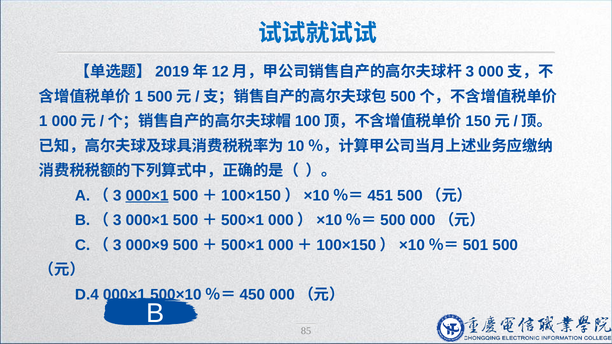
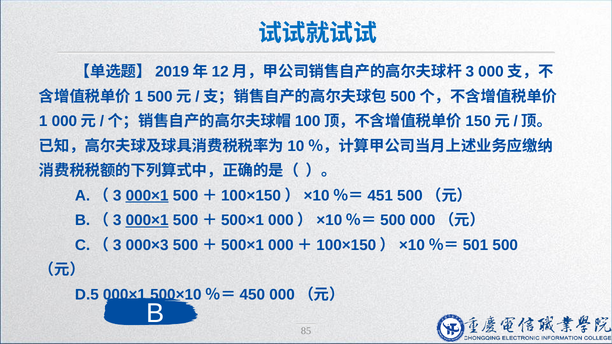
000×1 at (147, 220) underline: none -> present
000×9: 000×9 -> 000×3
D.4: D.4 -> D.5
